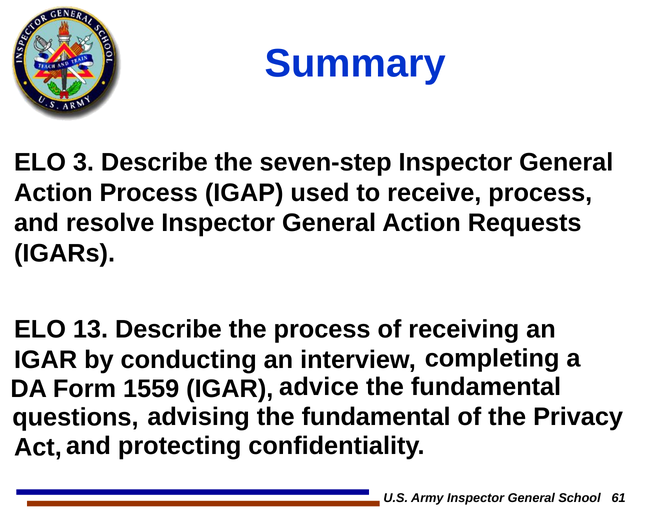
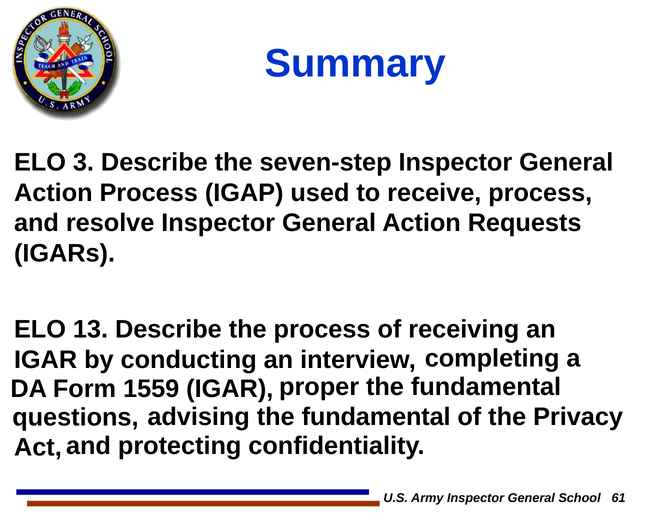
advice: advice -> proper
